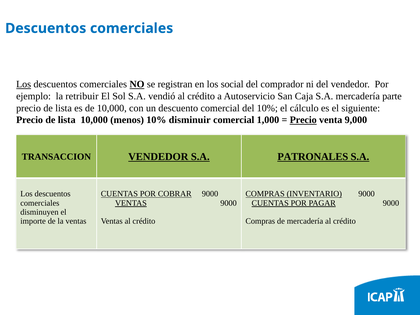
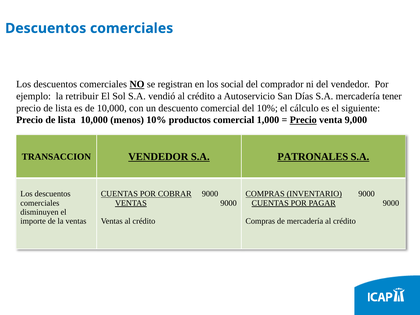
Los at (24, 84) underline: present -> none
Caja: Caja -> Días
parte: parte -> tener
disminuir: disminuir -> productos
